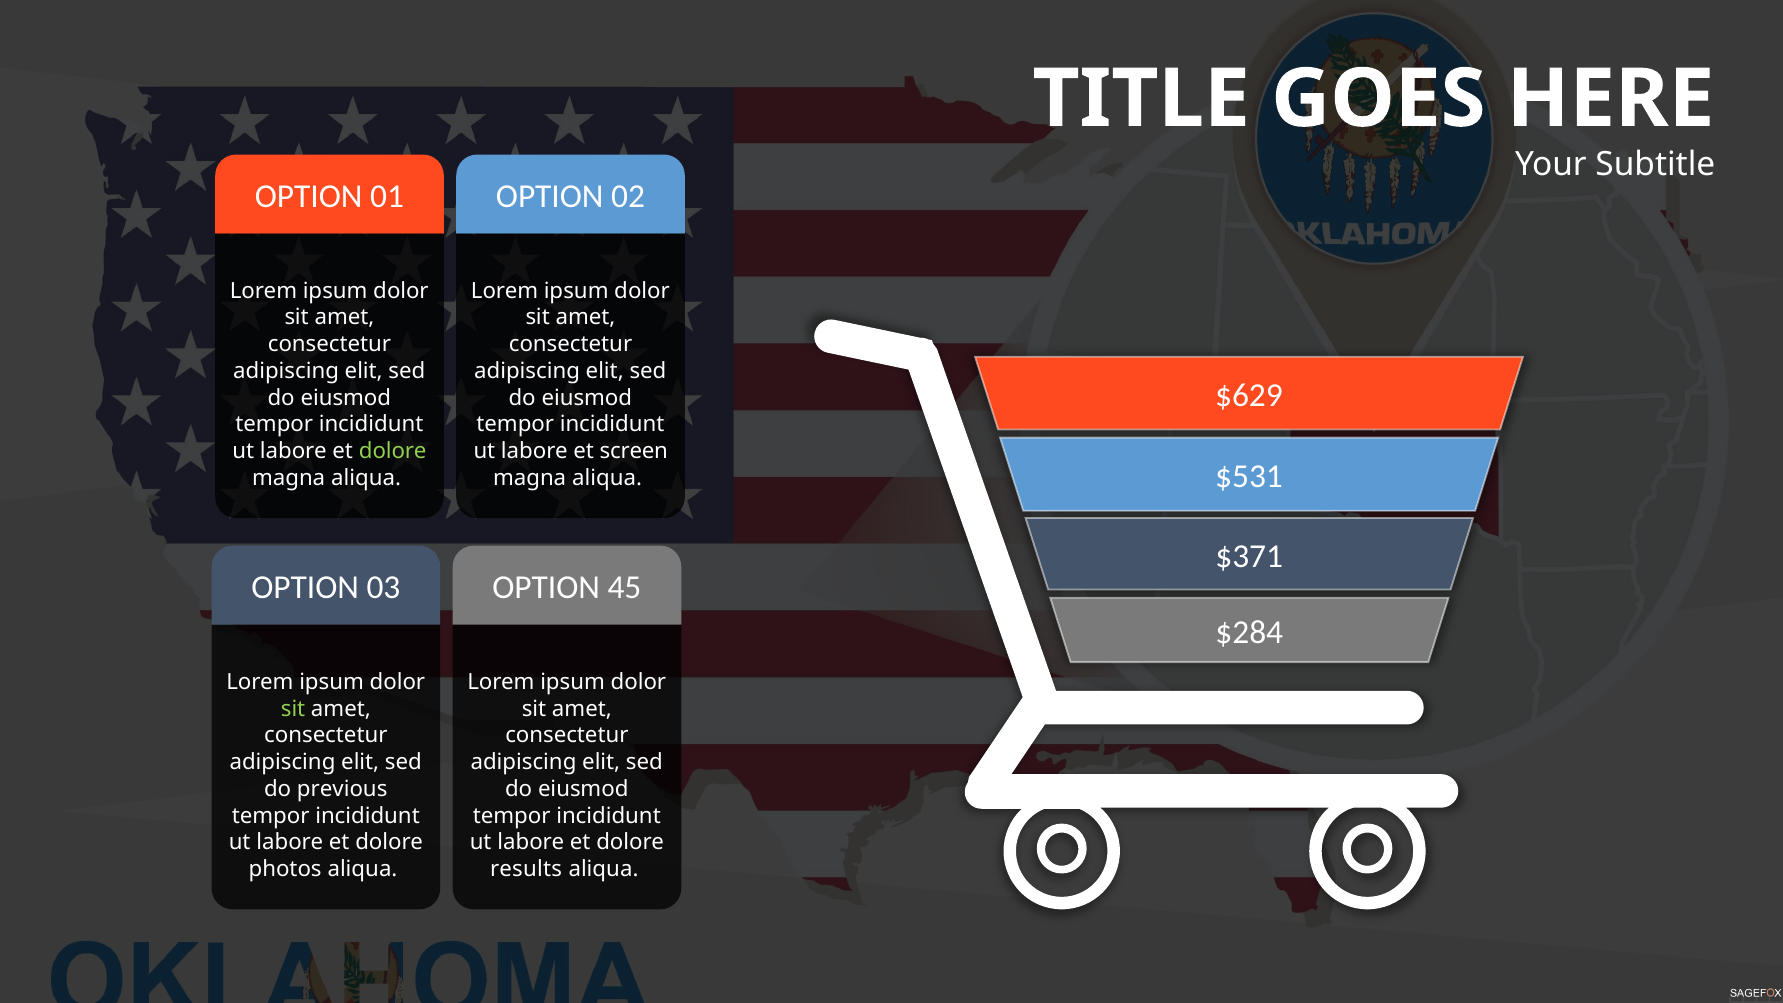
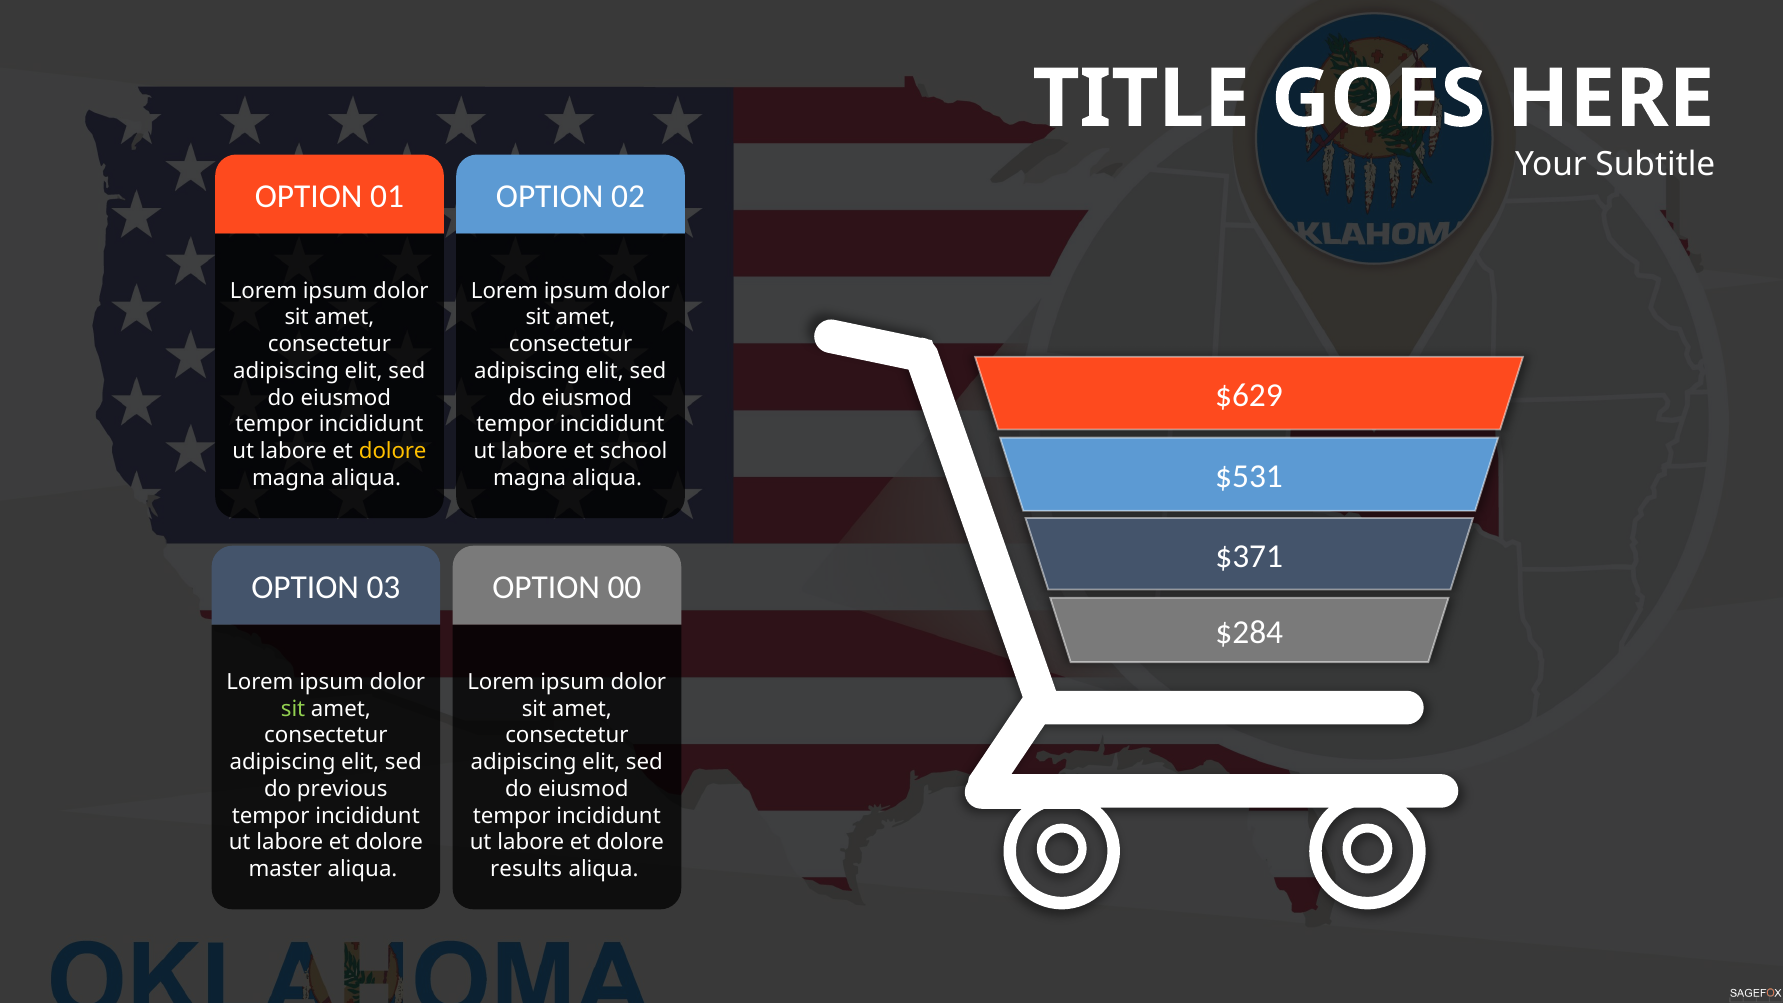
dolore at (393, 451) colour: light green -> yellow
screen: screen -> school
45: 45 -> 00
photos: photos -> master
